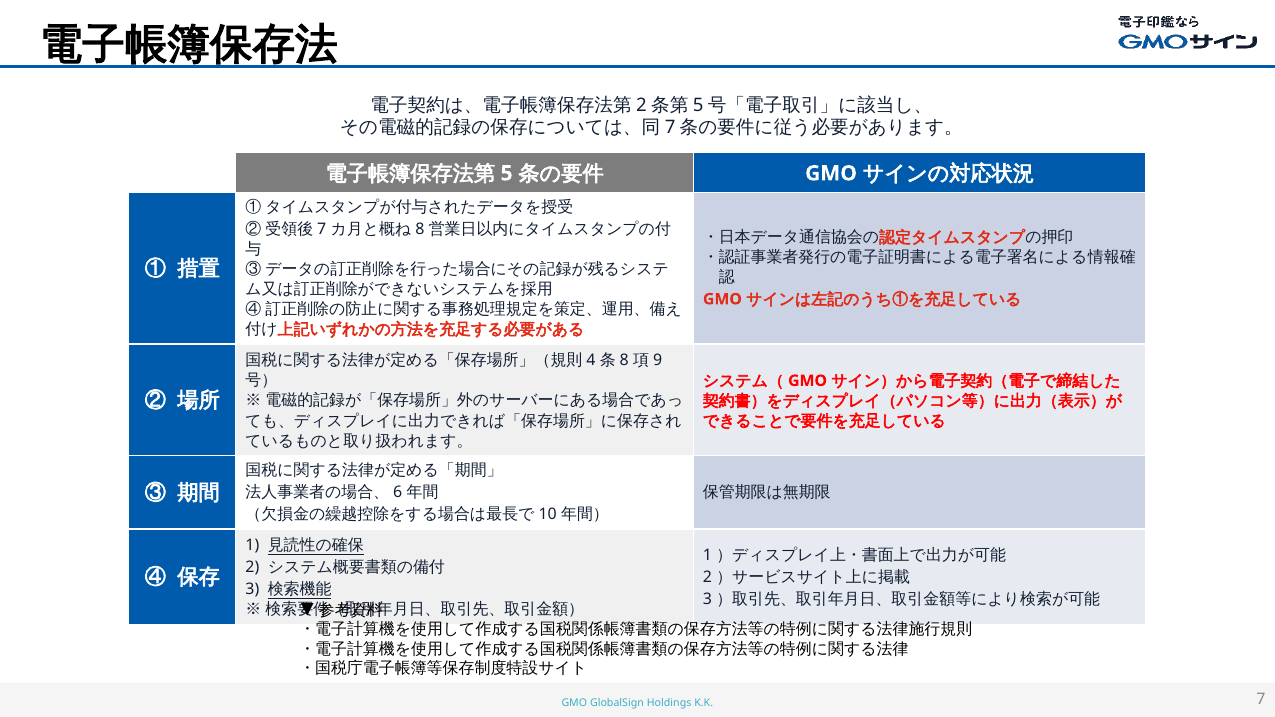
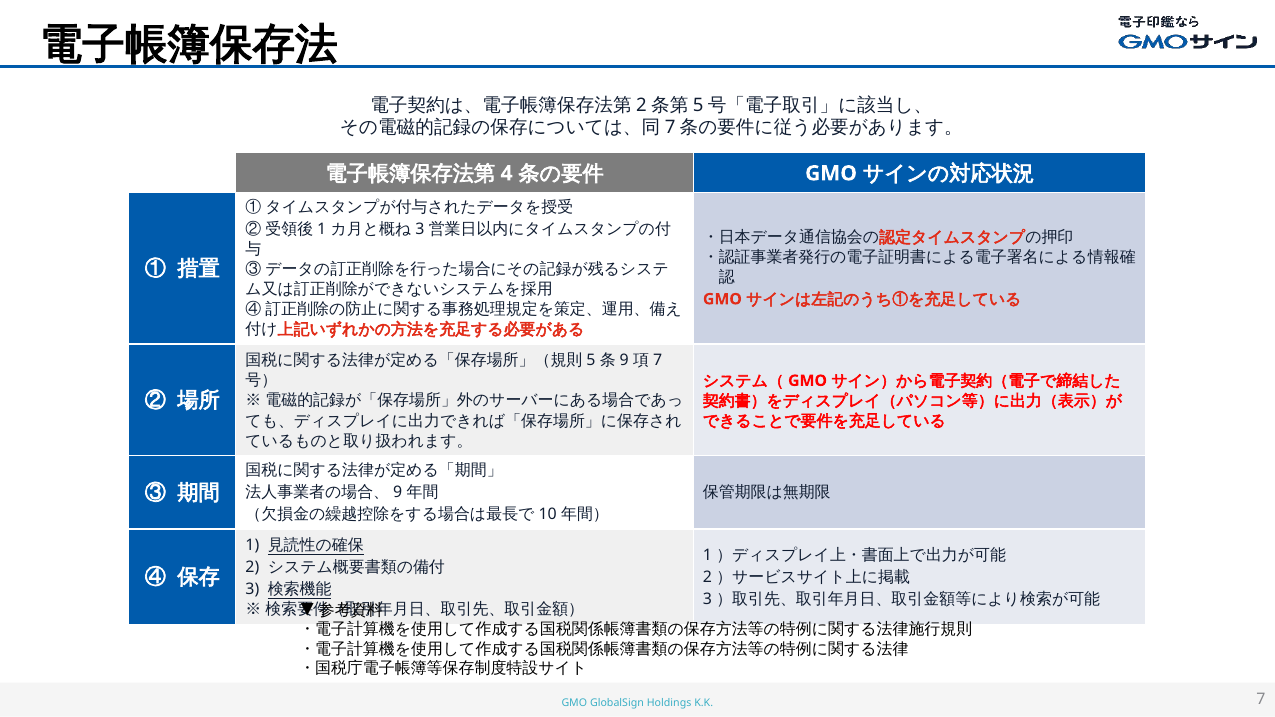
5: 5 -> 4
7 at (322, 229): 7 -> 1
8 at (420, 229): 8 -> 3
4: 4 -> 5
8 at (624, 361): 8 -> 9
9 at (658, 361): 9 -> 7
6 at (398, 492): 6 -> 9
